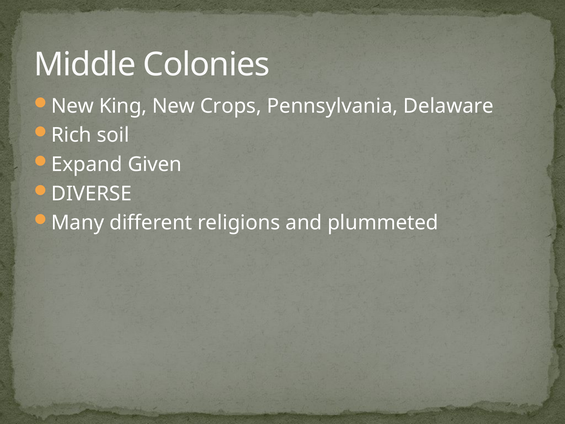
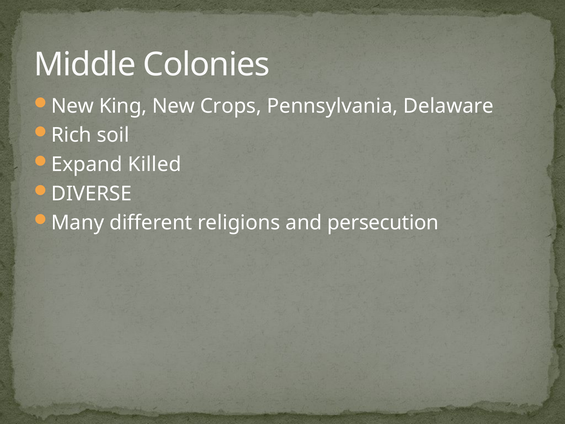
Given: Given -> Killed
plummeted: plummeted -> persecution
